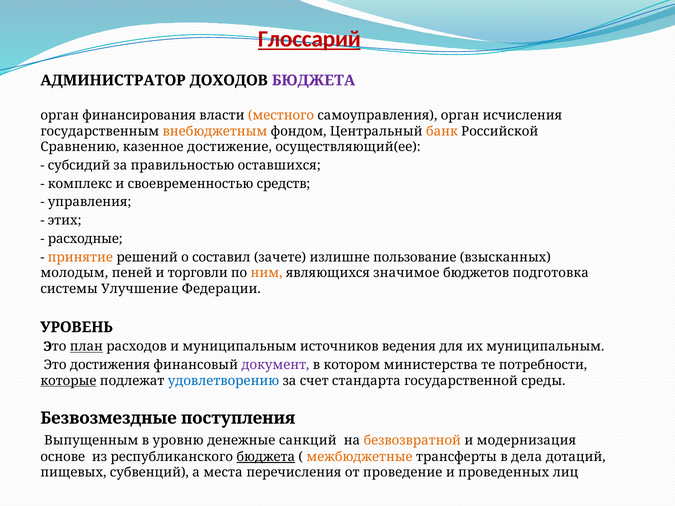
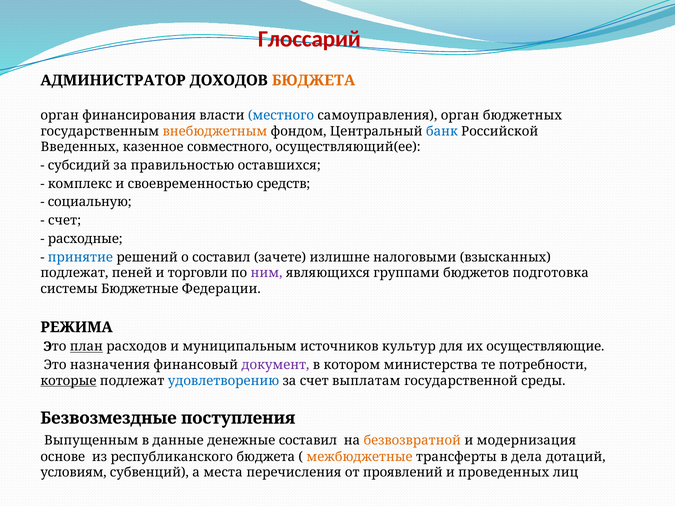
Глоссарий underline: present -> none
БЮДЖЕТА at (314, 80) colour: purple -> orange
местного colour: orange -> blue
исчисления: исчисления -> бюджетных
банк colour: orange -> blue
Сравнению: Сравнению -> Введенных
достижение: достижение -> совместного
управления: управления -> социальную
этих at (65, 221): этих -> счет
принятие colour: orange -> blue
пользование: пользование -> налоговыми
молодым at (74, 273): молодым -> подлежат
ним colour: orange -> purple
значимое: значимое -> группами
Улучшение: Улучшение -> Бюджетные
УРОВЕНЬ: УРОВЕНЬ -> РЕЖИМА
ведения: ведения -> культур
их муниципальным: муниципальным -> осуществляющие
достижения: достижения -> назначения
стандарта: стандарта -> выплатам
уровню: уровню -> данные
денежные санкций: санкций -> составил
бюджета at (266, 457) underline: present -> none
пищевых: пищевых -> условиям
проведение: проведение -> проявлений
